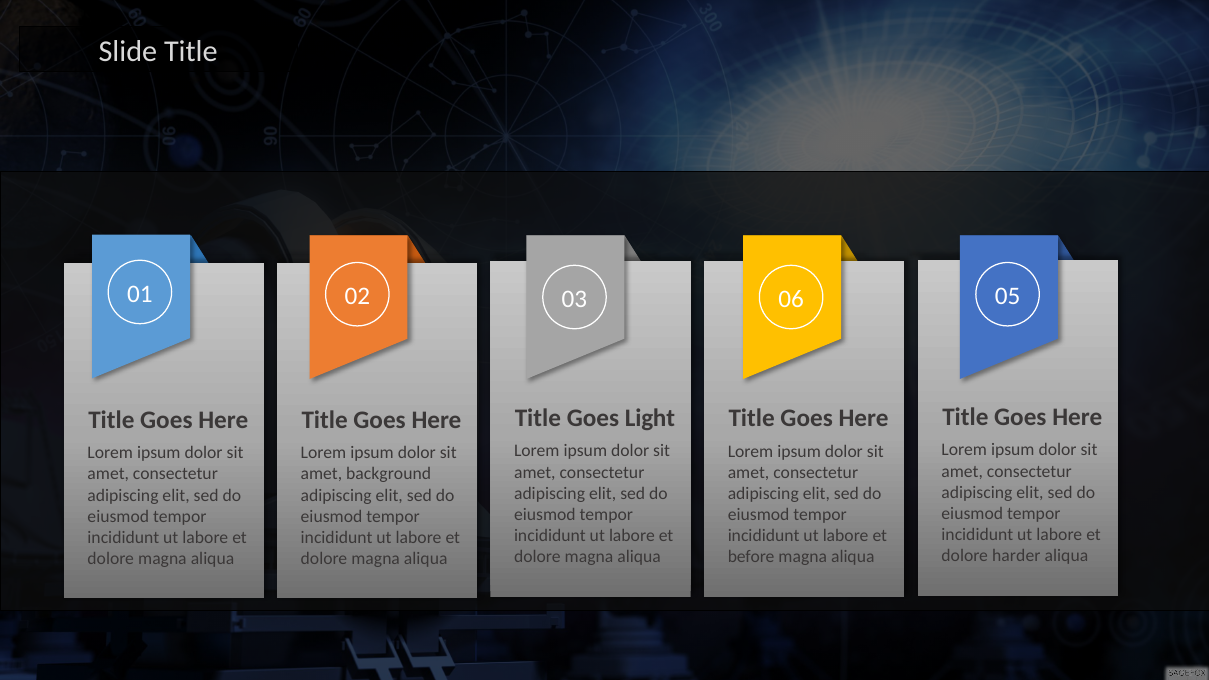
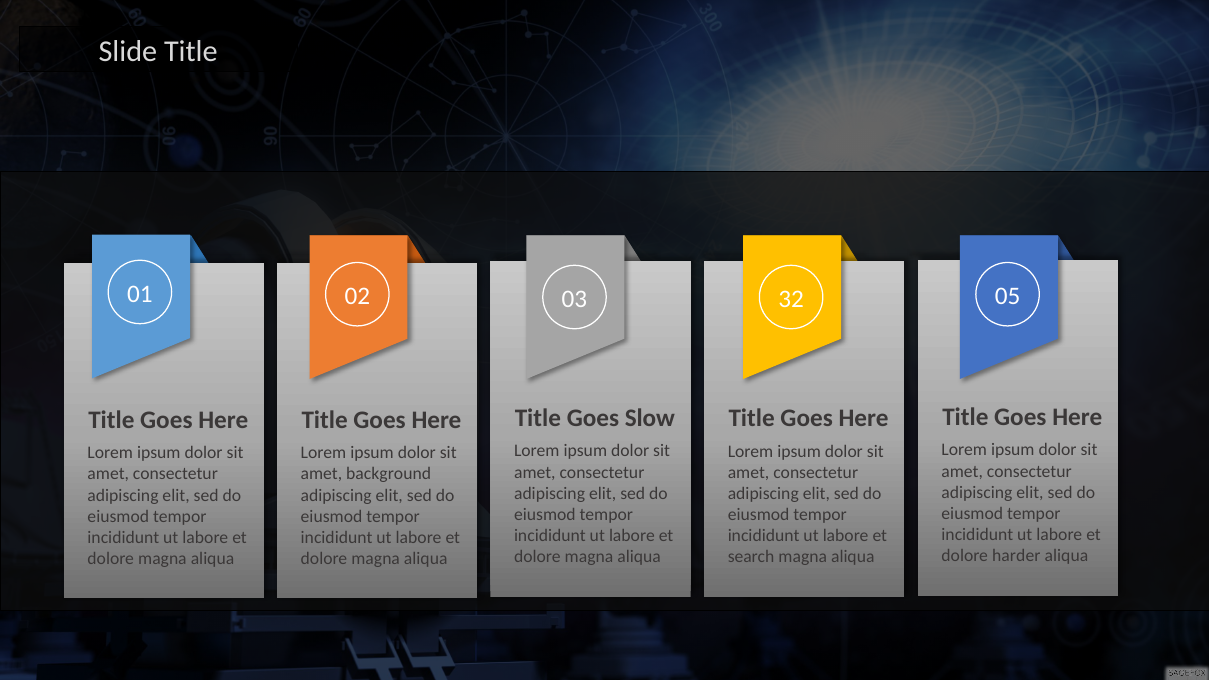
06: 06 -> 32
Light: Light -> Slow
before: before -> search
